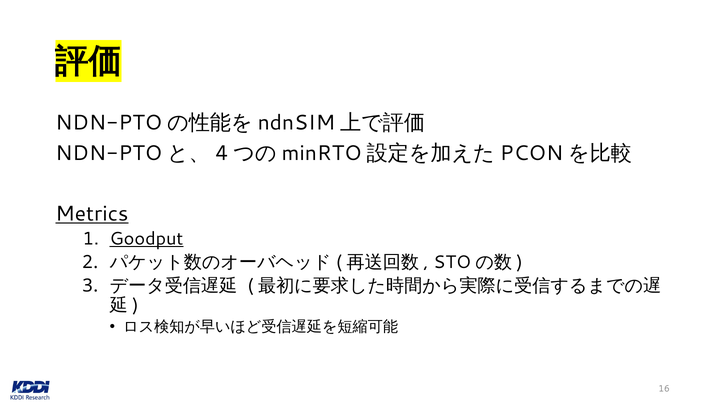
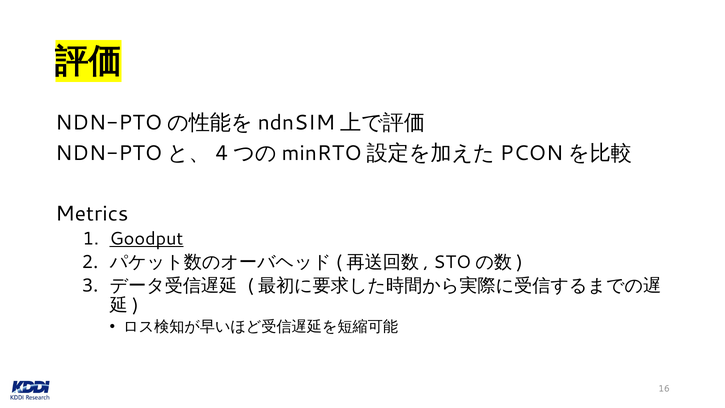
Metrics underline: present -> none
